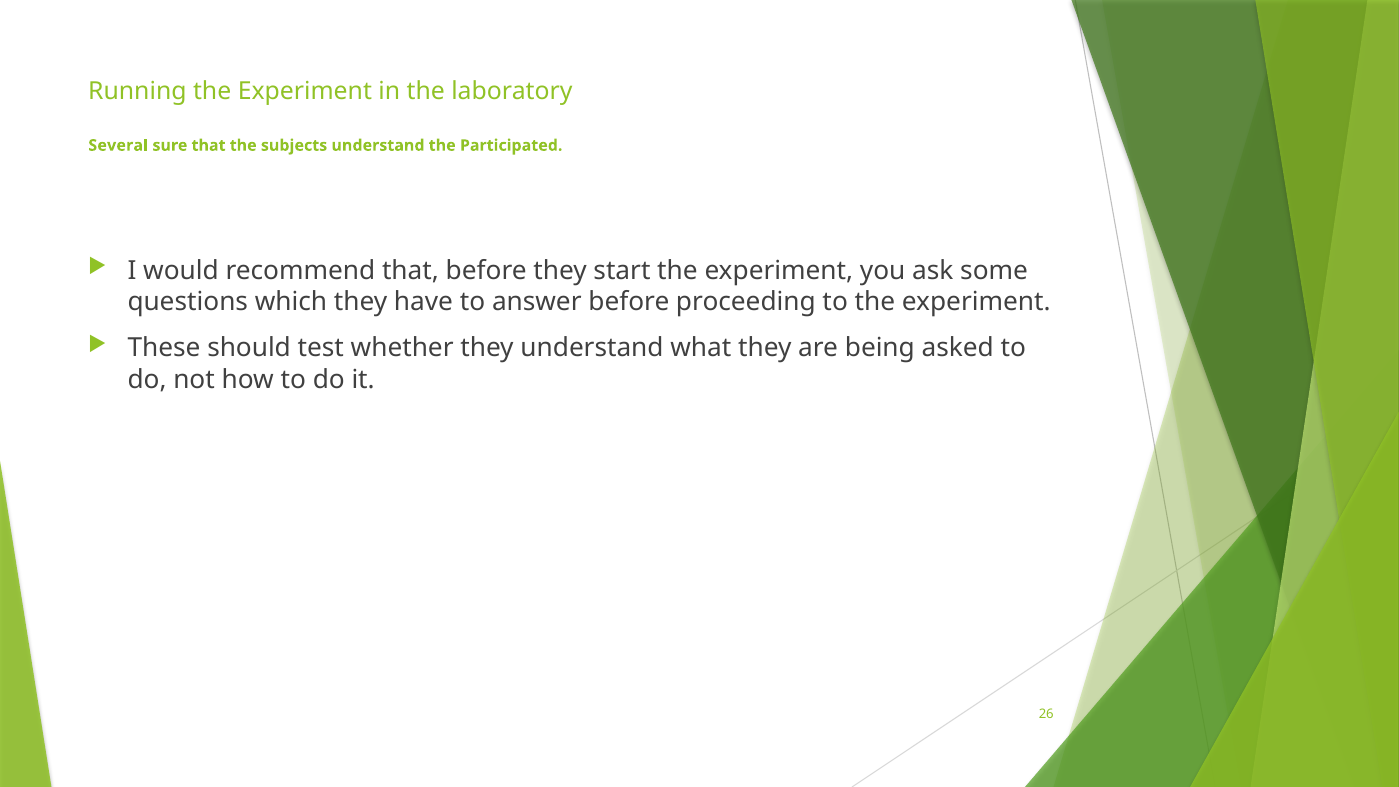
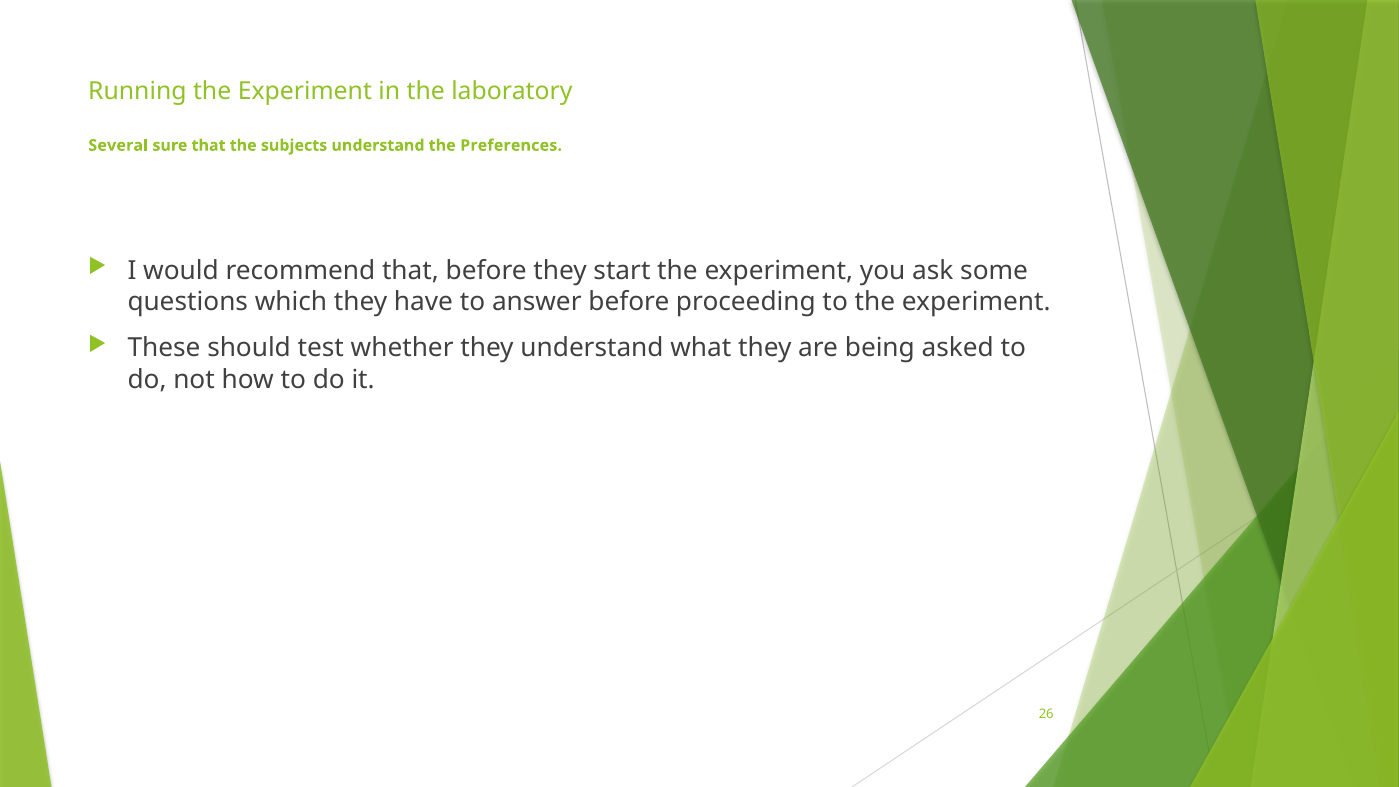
Participated: Participated -> Preferences
